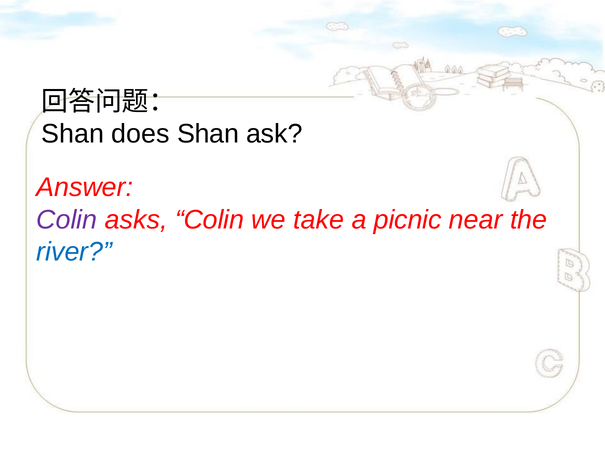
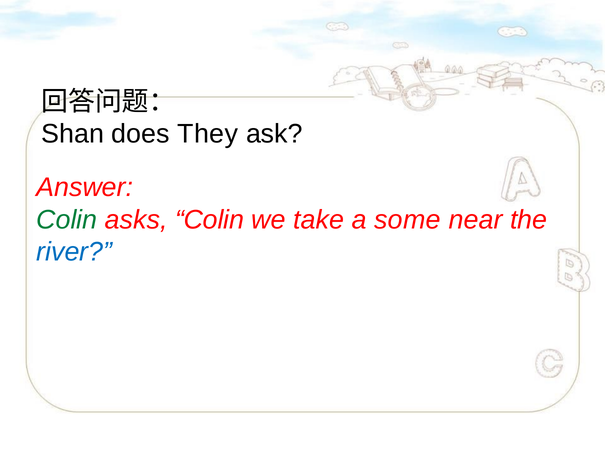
does Shan: Shan -> They
Colin at (67, 220) colour: purple -> green
picnic: picnic -> some
